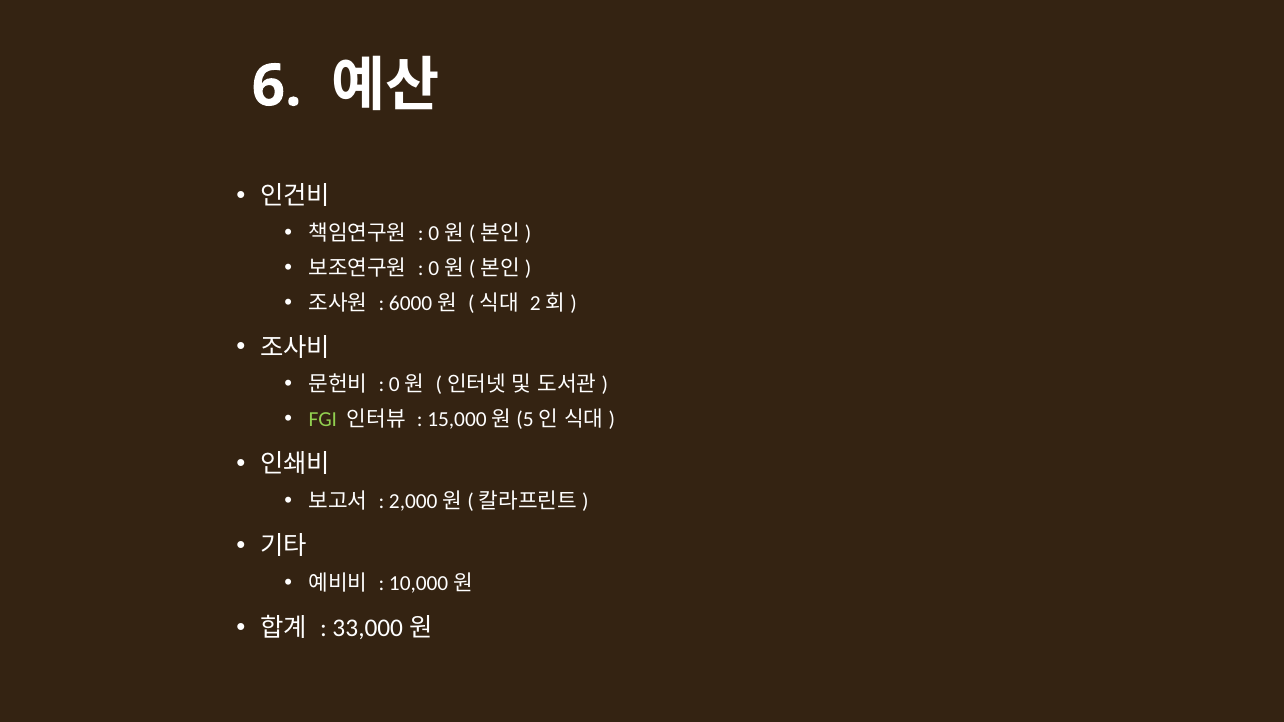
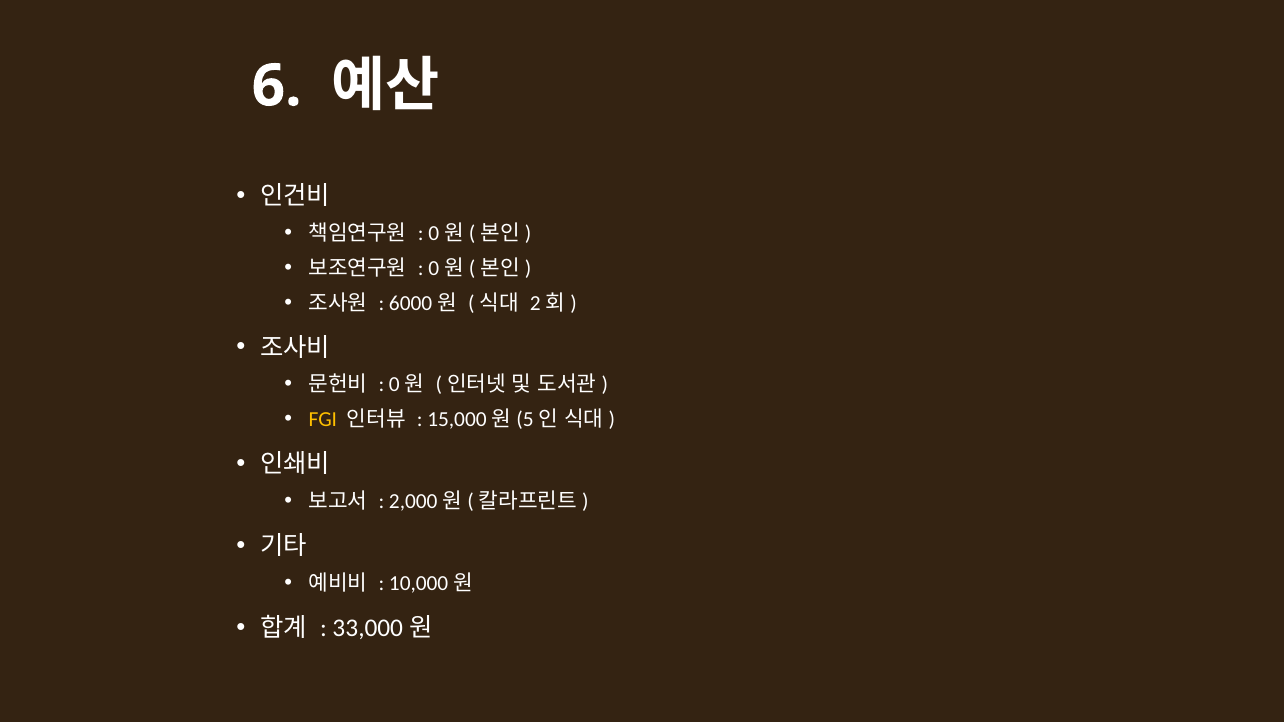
FGI colour: light green -> yellow
